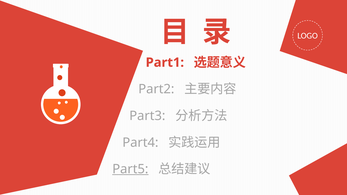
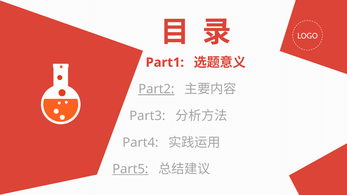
Part2 underline: none -> present
